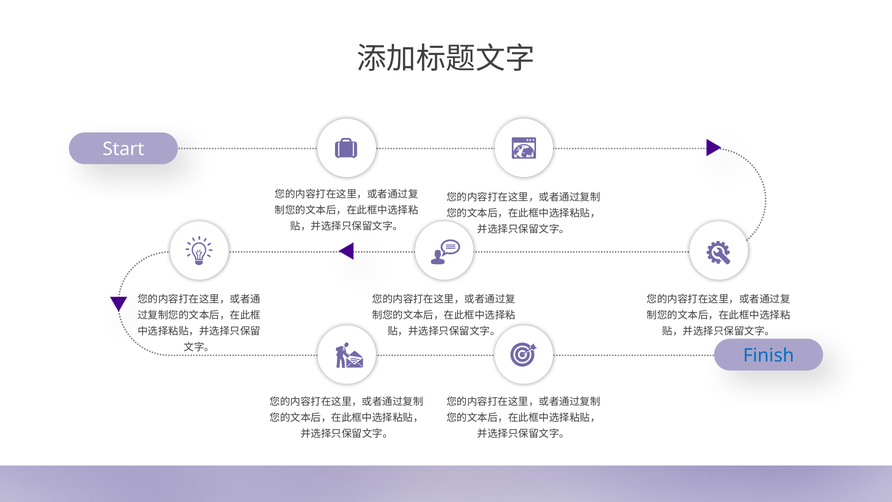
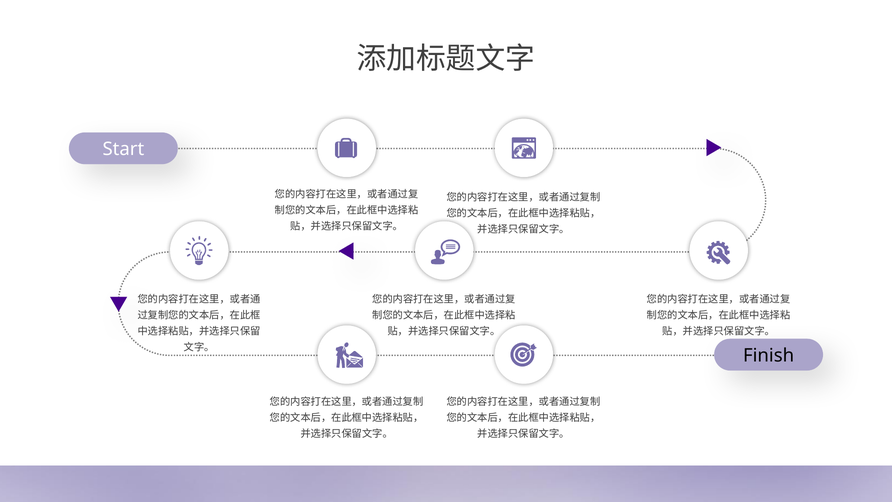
Finish colour: blue -> black
